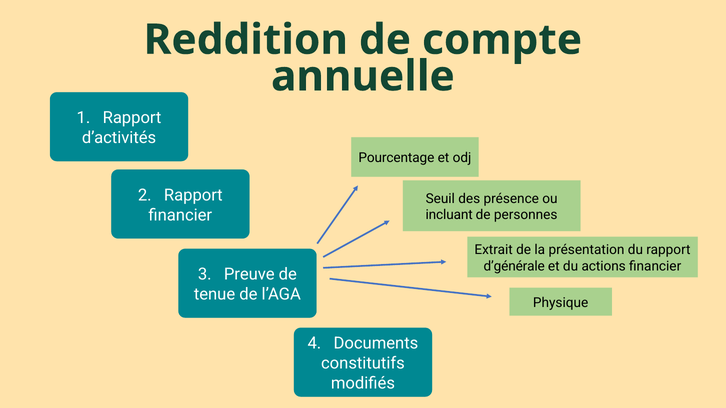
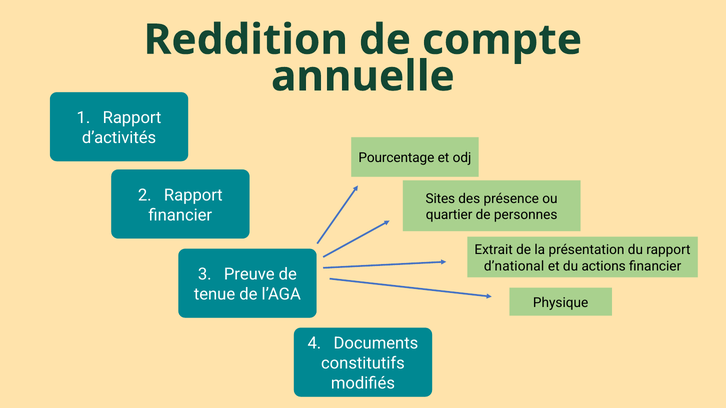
Seuil: Seuil -> Sites
incluant: incluant -> quartier
d’générale: d’générale -> d’national
